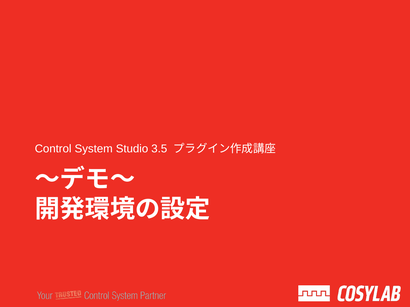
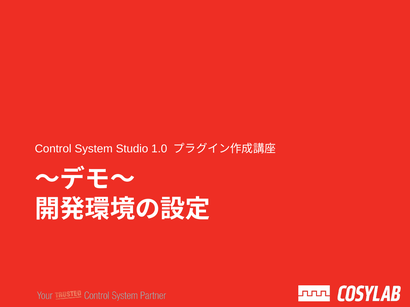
3.5: 3.5 -> 1.0
